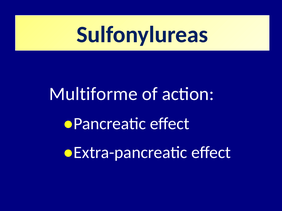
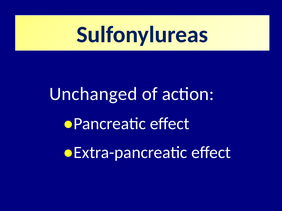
Multiforme: Multiforme -> Unchanged
